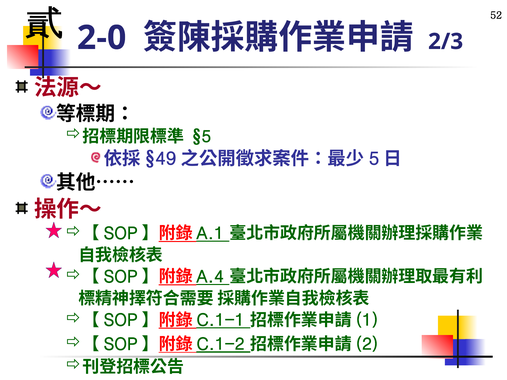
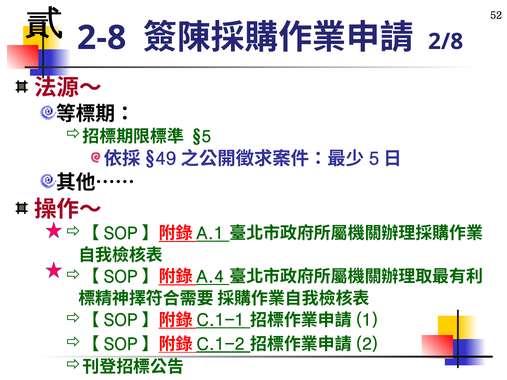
2-0: 2-0 -> 2-8
2/3: 2/3 -> 2/8
